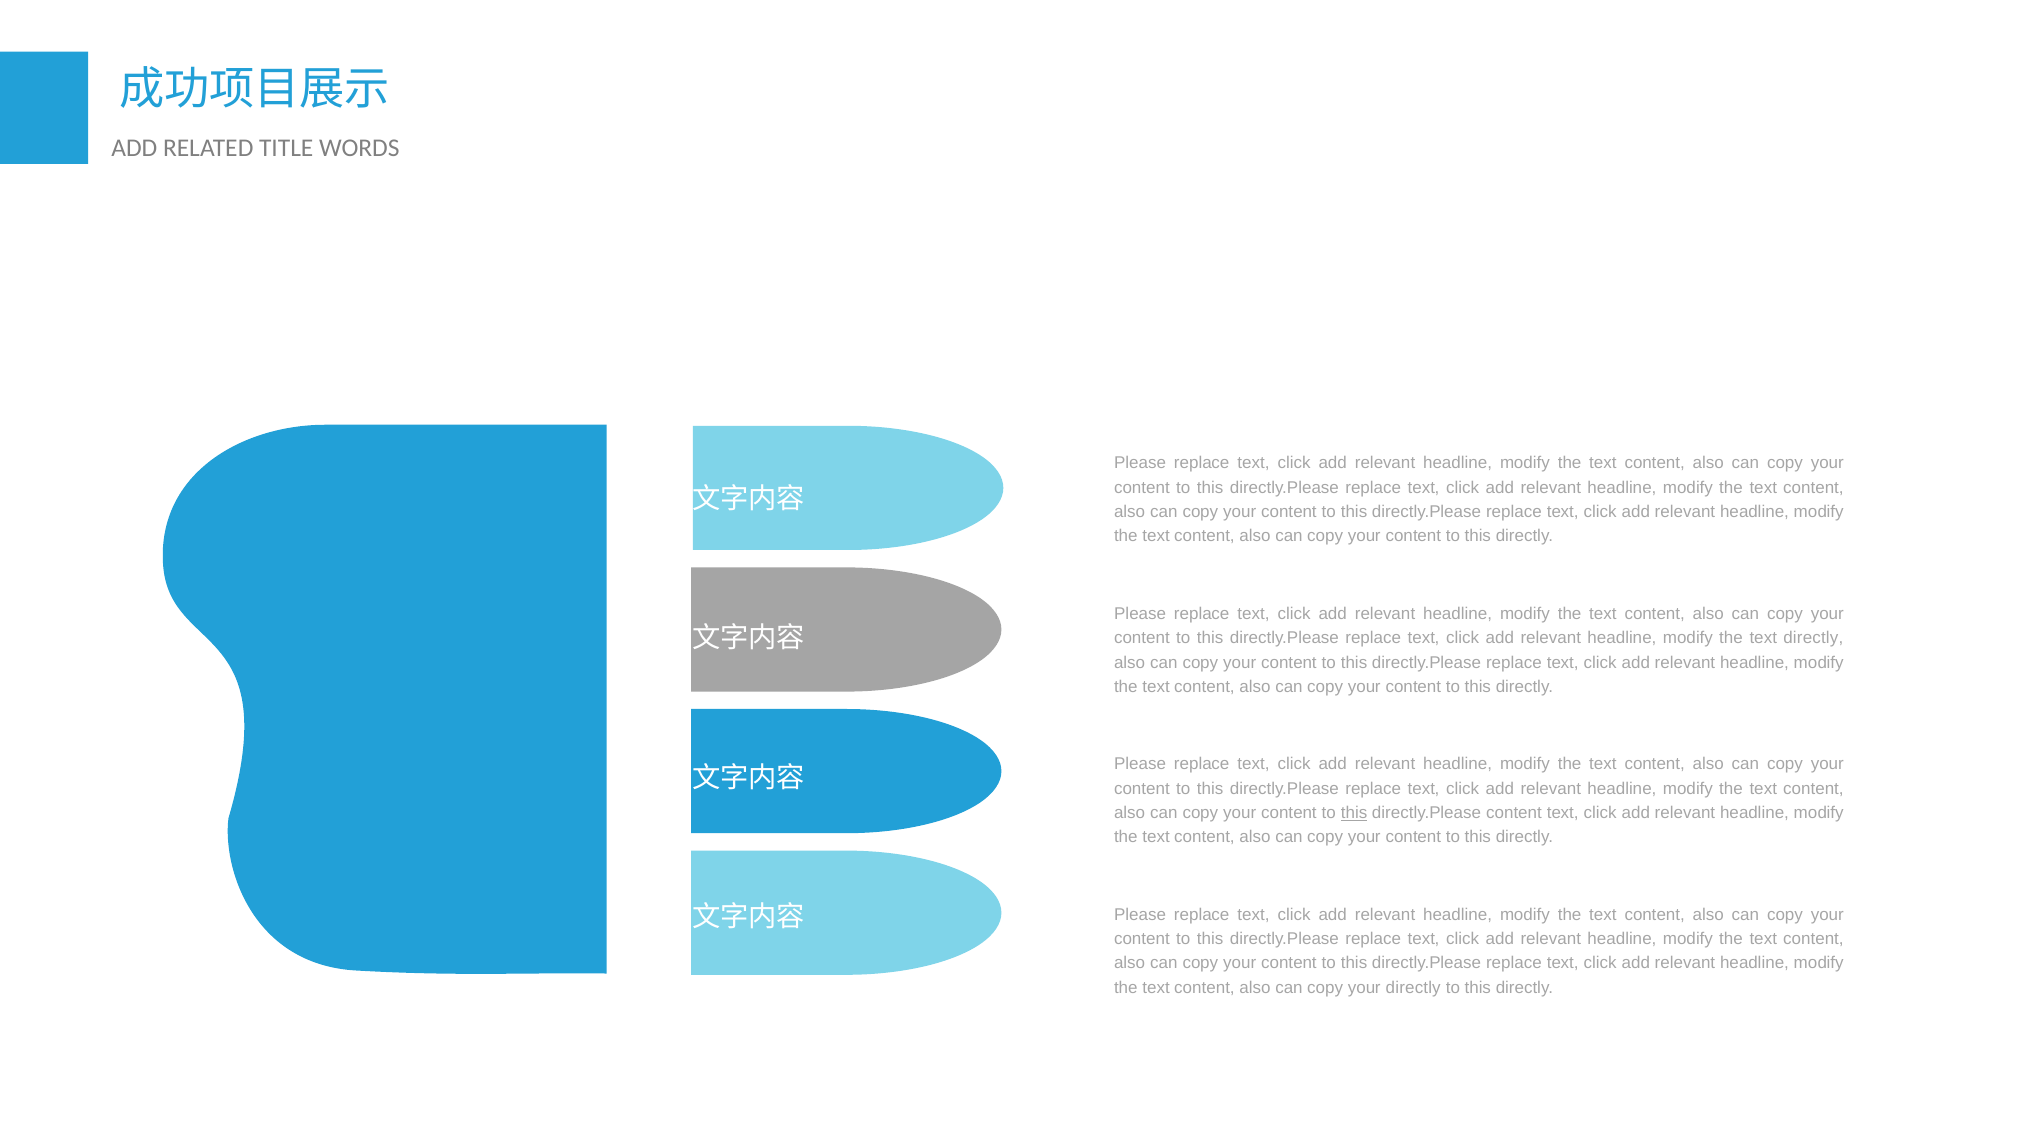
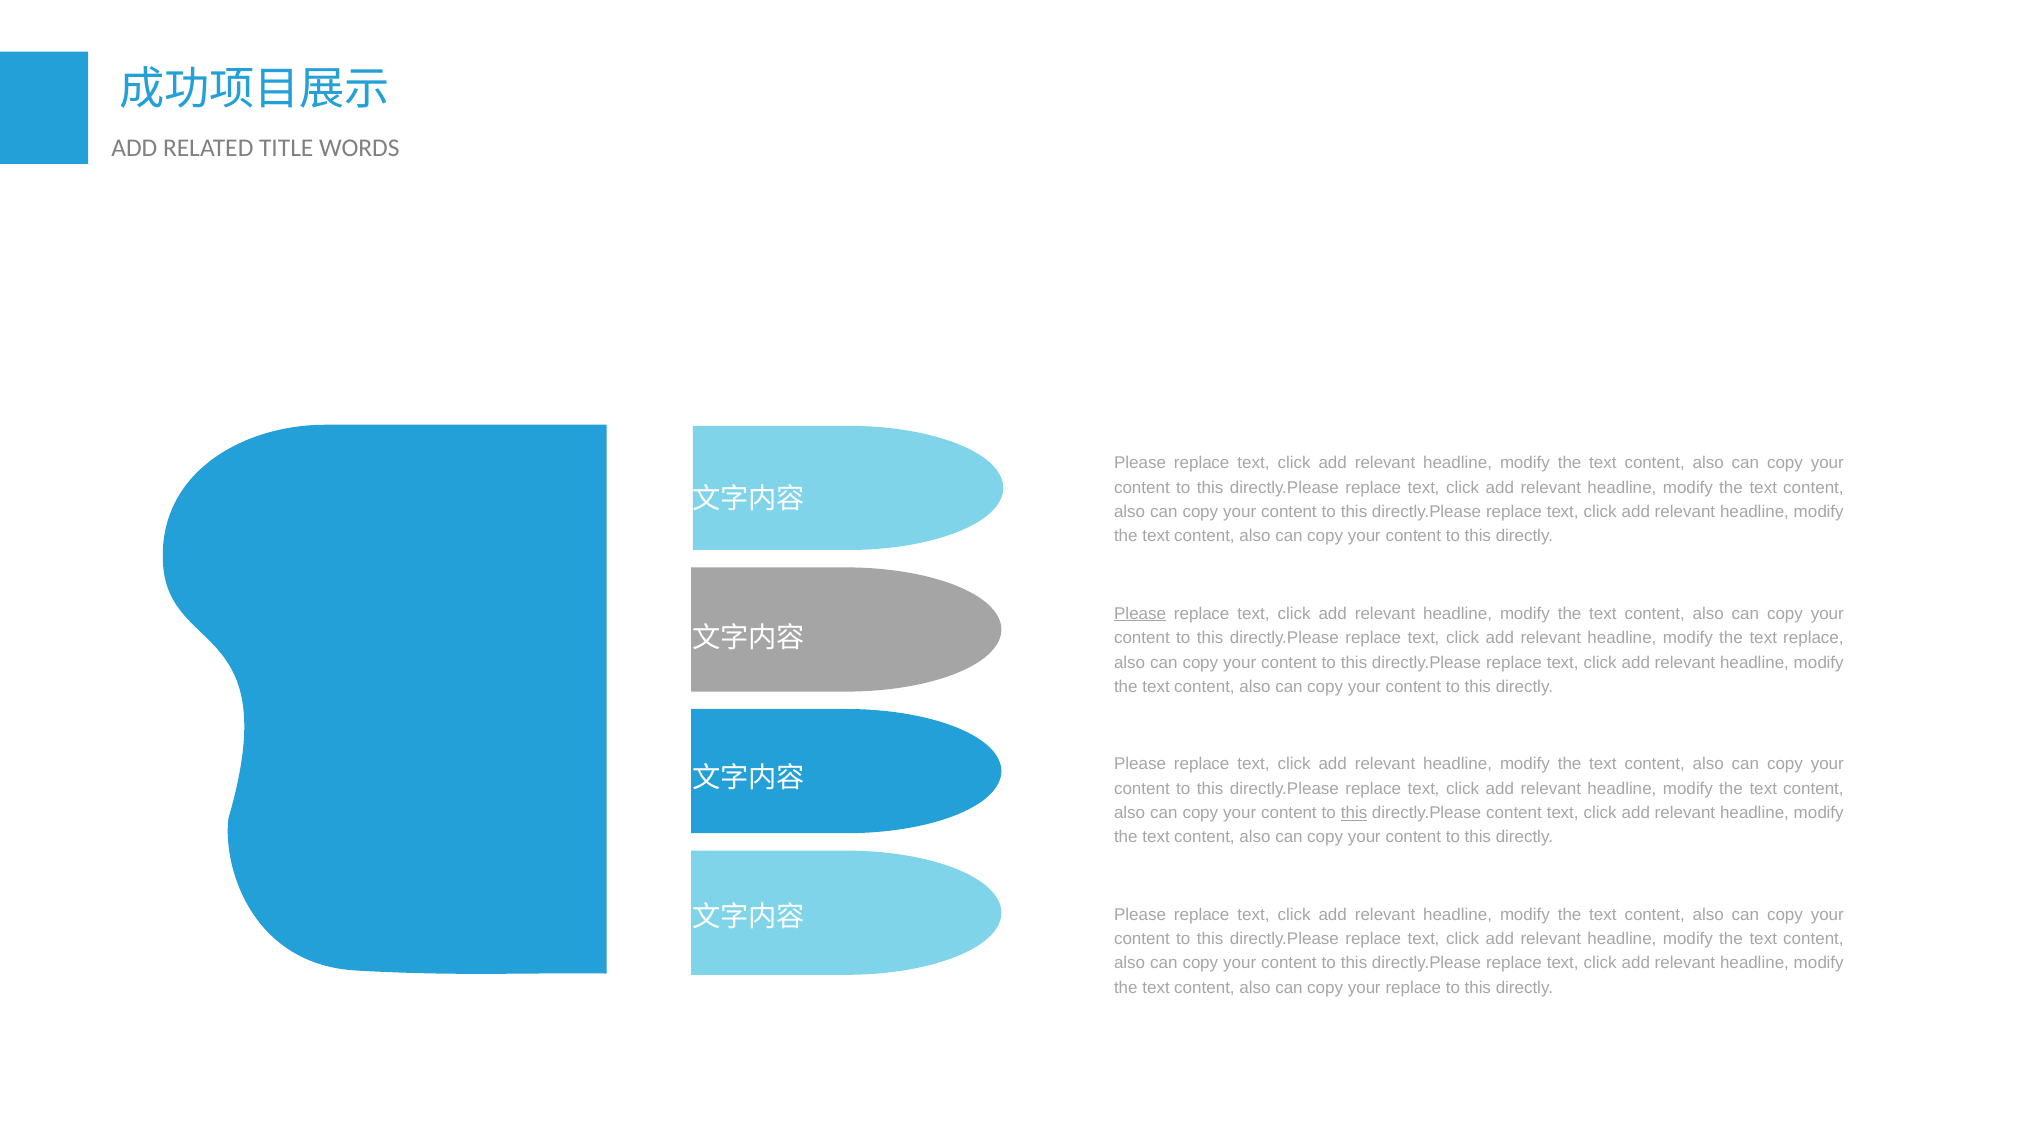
Please at (1140, 613) underline: none -> present
text directly: directly -> replace
your directly: directly -> replace
